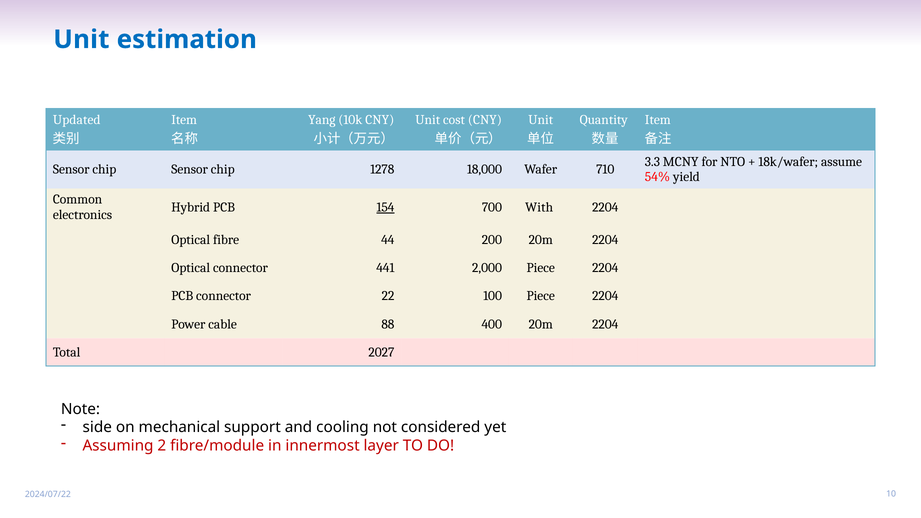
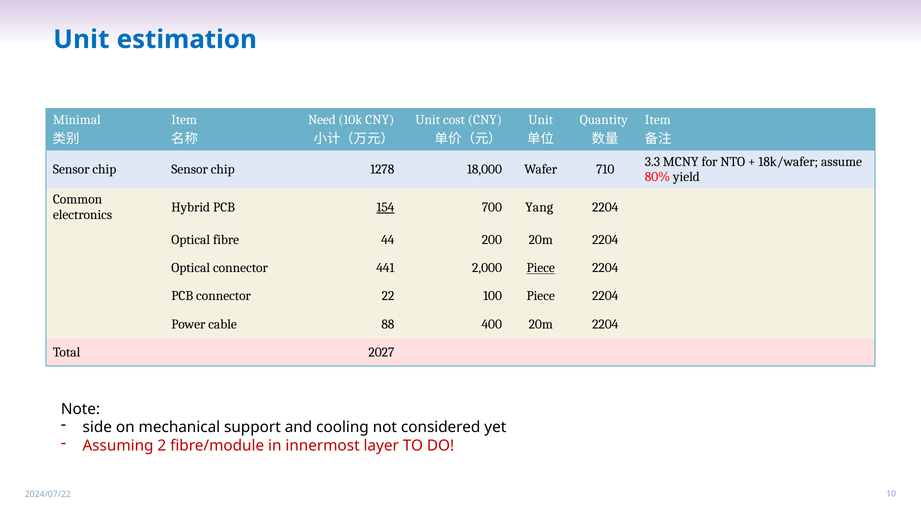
Updated: Updated -> Minimal
Yang: Yang -> Need
54%: 54% -> 80%
With: With -> Yang
Piece at (541, 268) underline: none -> present
